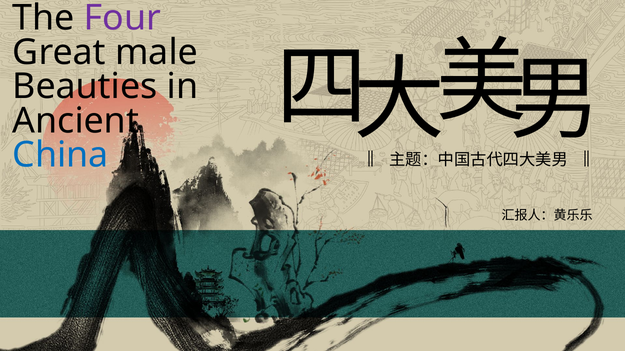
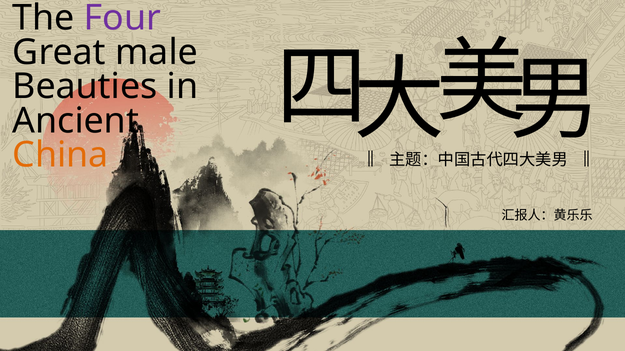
China colour: blue -> orange
